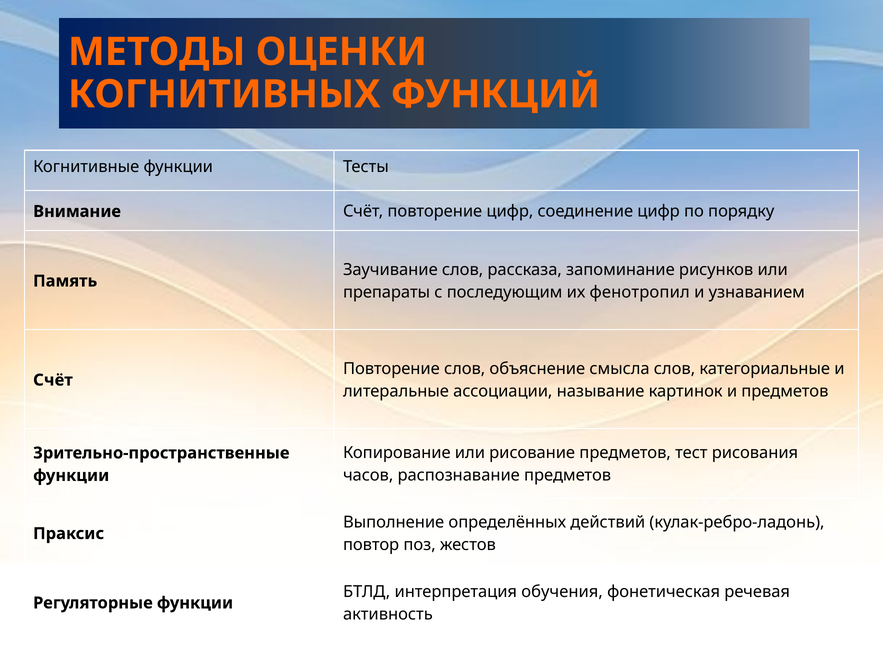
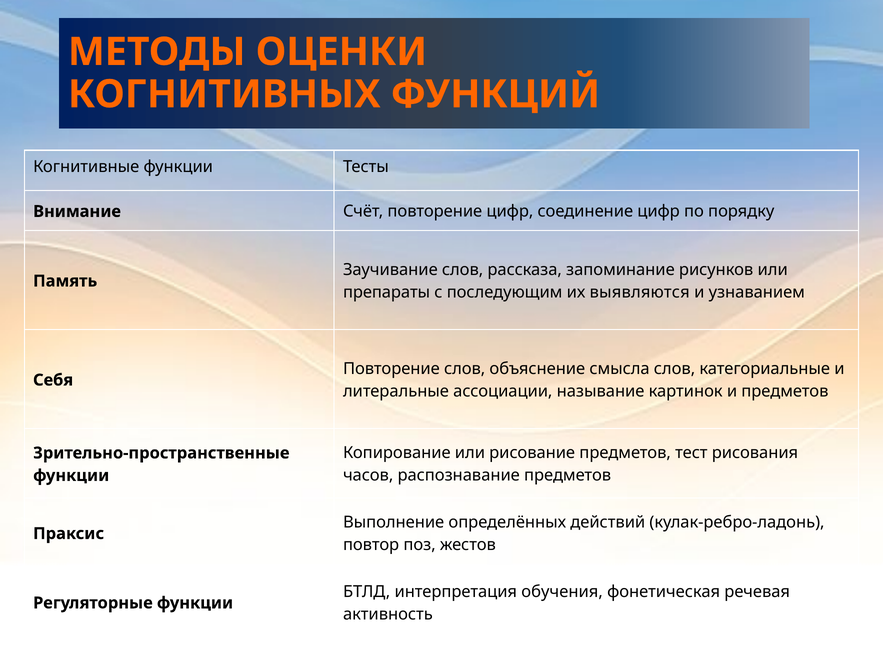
фенотропил: фенотропил -> выявляются
Счёт at (53, 380): Счёт -> Себя
